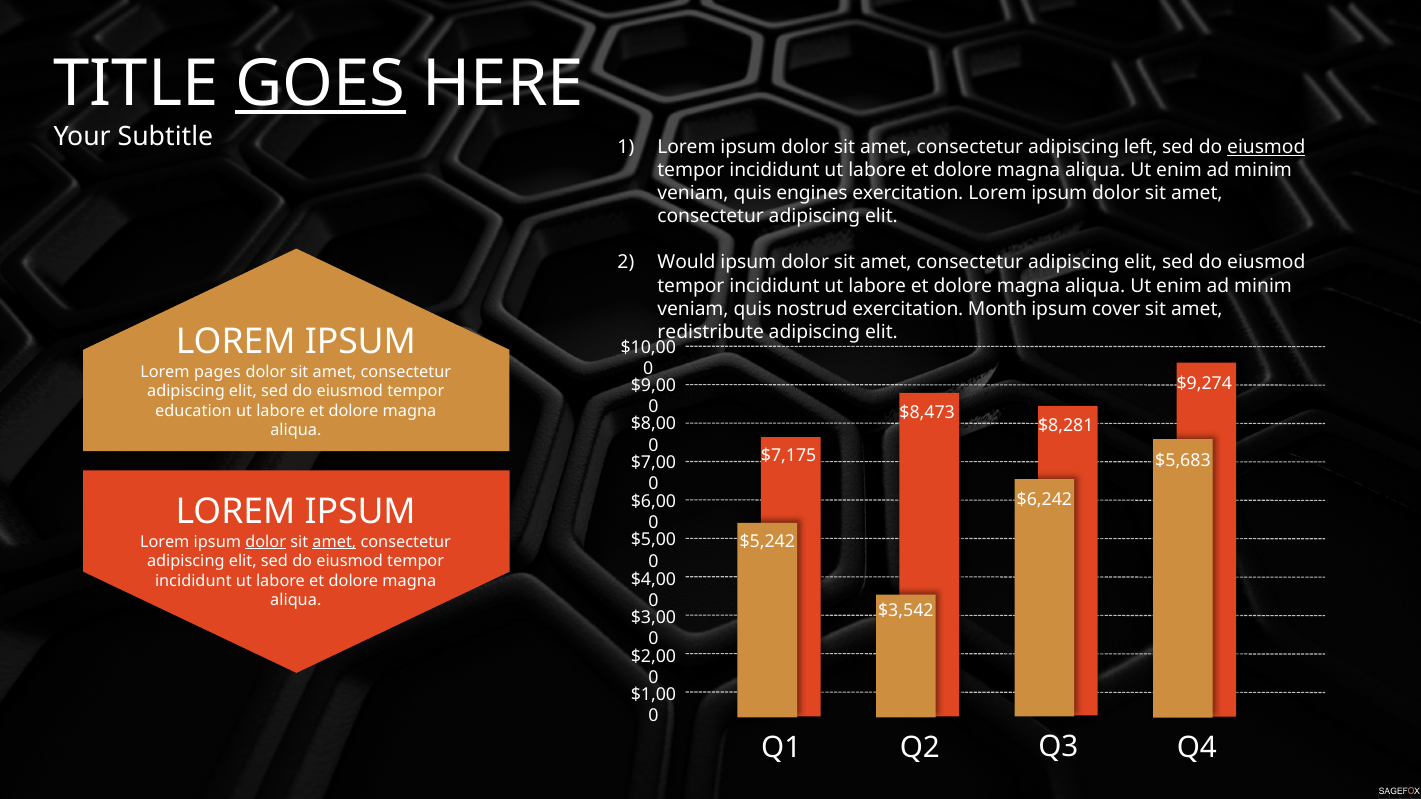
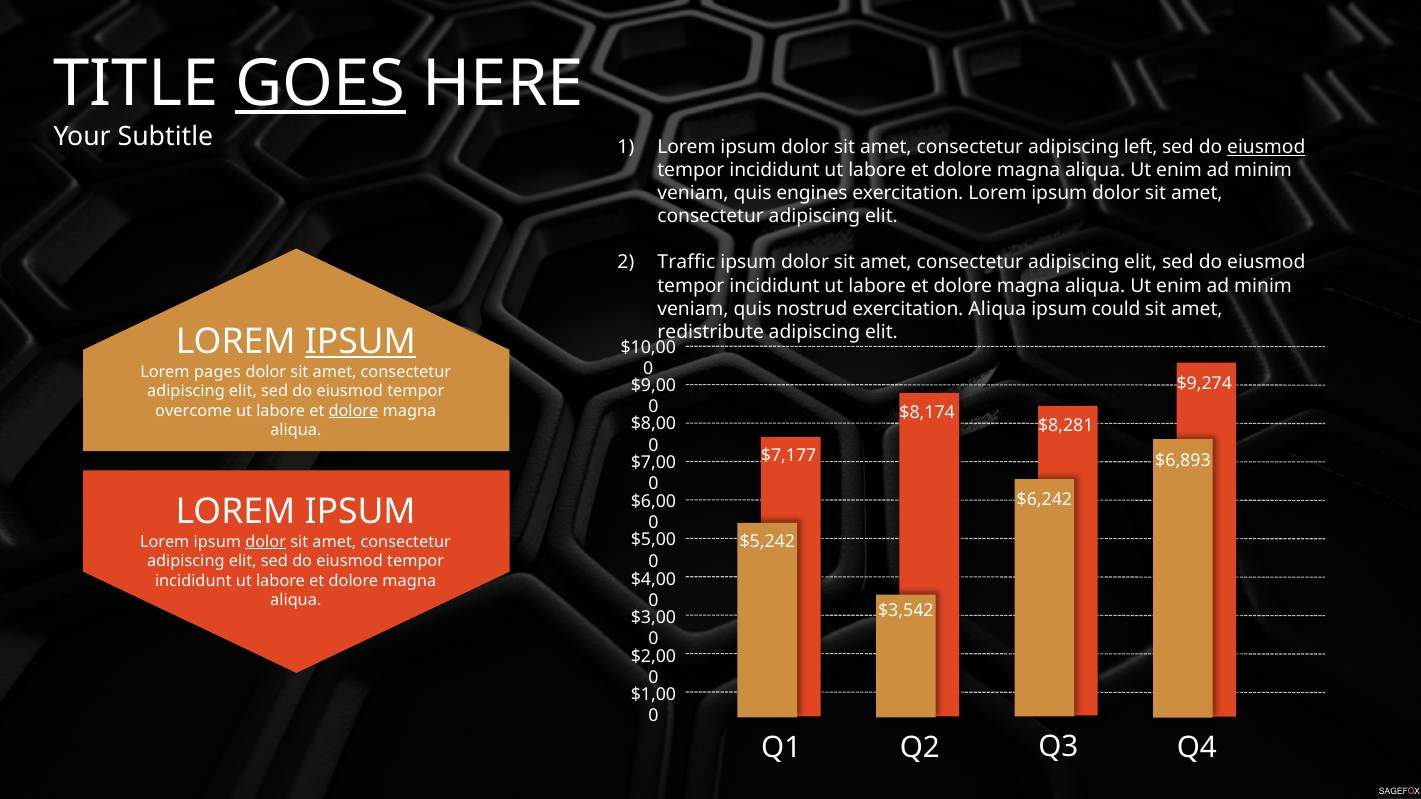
Would: Would -> Traffic
exercitation Month: Month -> Aliqua
cover: cover -> could
IPSUM at (360, 342) underline: none -> present
education: education -> overcome
dolore at (354, 411) underline: none -> present
$8,473: $8,473 -> $8,174
$7,175: $7,175 -> $7,177
$5,683: $5,683 -> $6,893
amet at (334, 542) underline: present -> none
